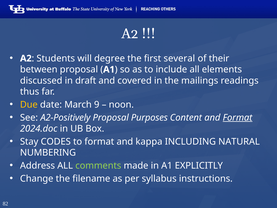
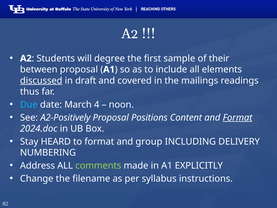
several: several -> sample
discussed underline: none -> present
Due colour: yellow -> light blue
9: 9 -> 4
Purposes: Purposes -> Positions
CODES: CODES -> HEARD
kappa: kappa -> group
NATURAL: NATURAL -> DELIVERY
